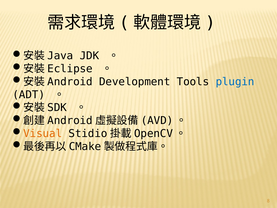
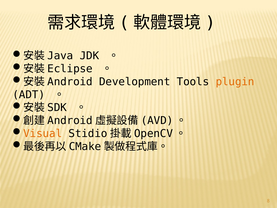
plugin colour: blue -> orange
